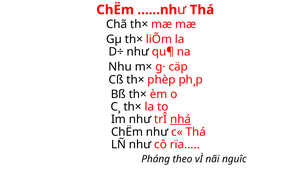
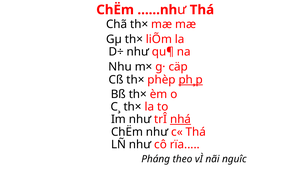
ph¸p underline: none -> present
